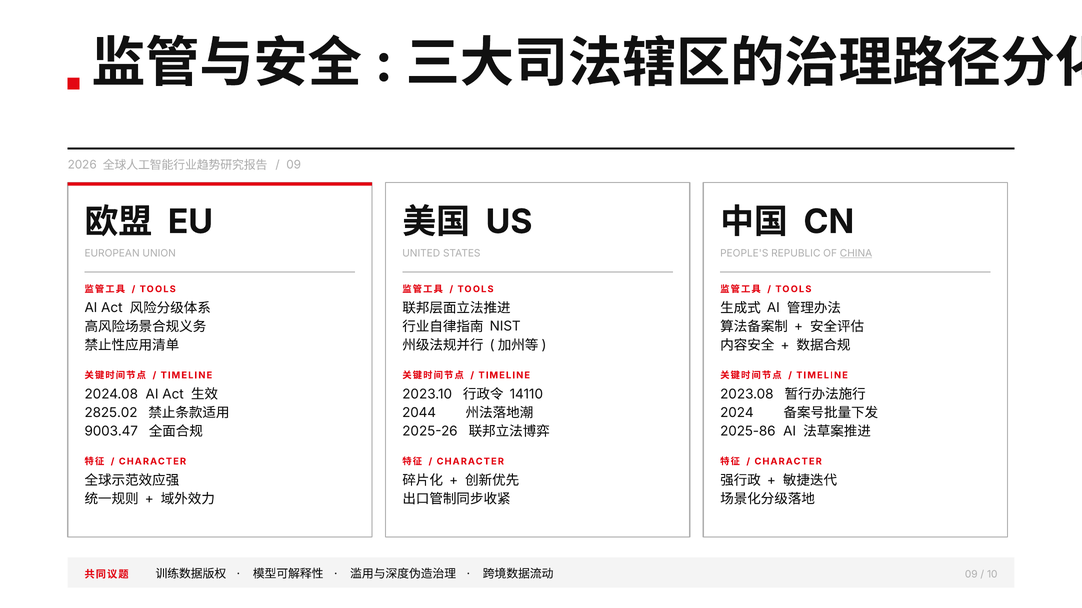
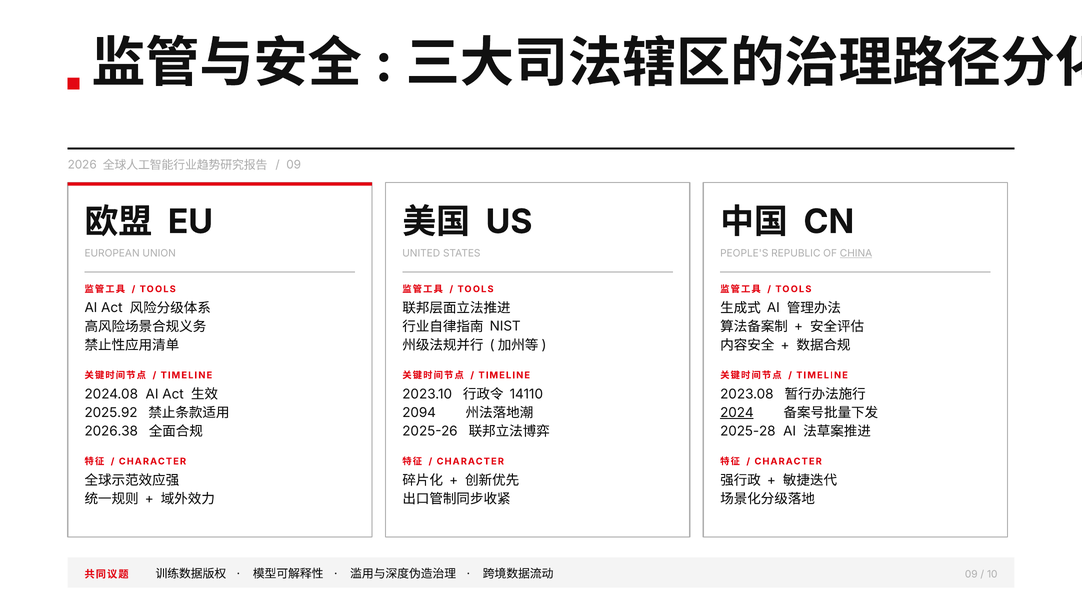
2825.02: 2825.02 -> 2025.92
2044: 2044 -> 2094
2024 underline: none -> present
9003.47: 9003.47 -> 2026.38
2025-86: 2025-86 -> 2025-28
